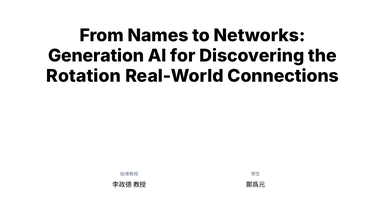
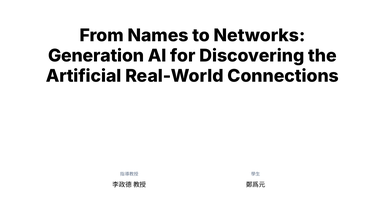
Rotation: Rotation -> Artificial
